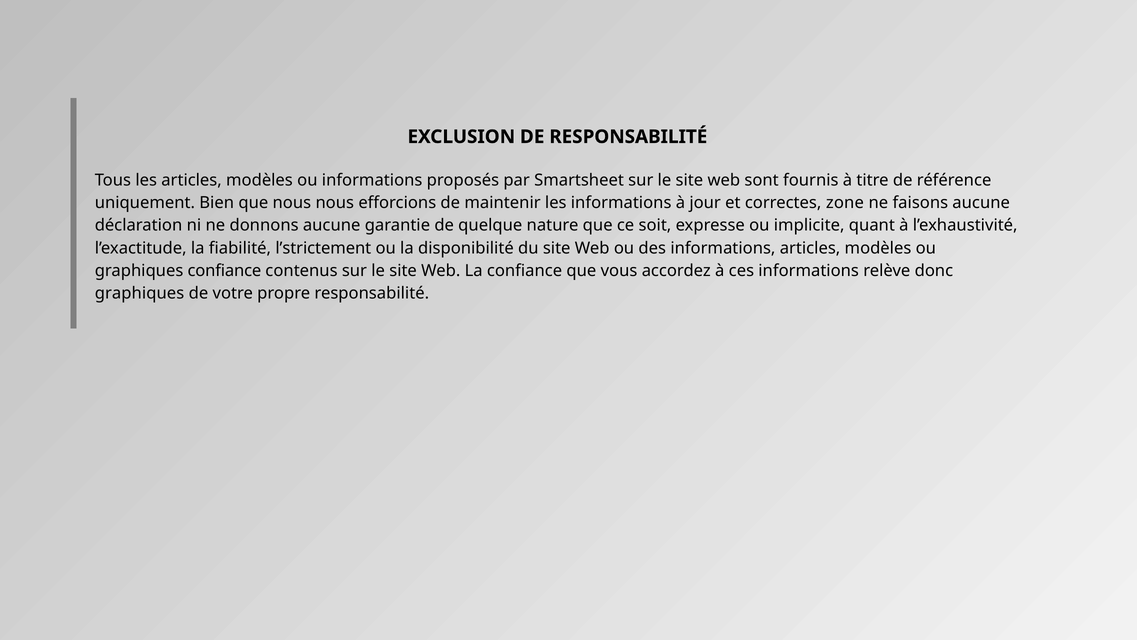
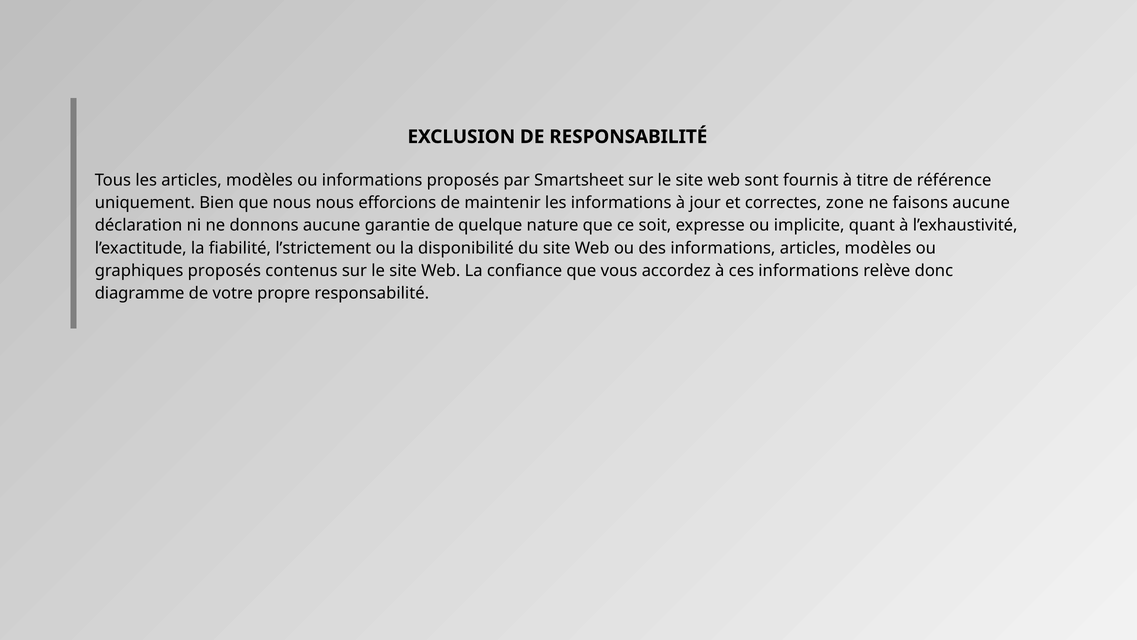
graphiques confiance: confiance -> proposés
graphiques at (139, 293): graphiques -> diagramme
